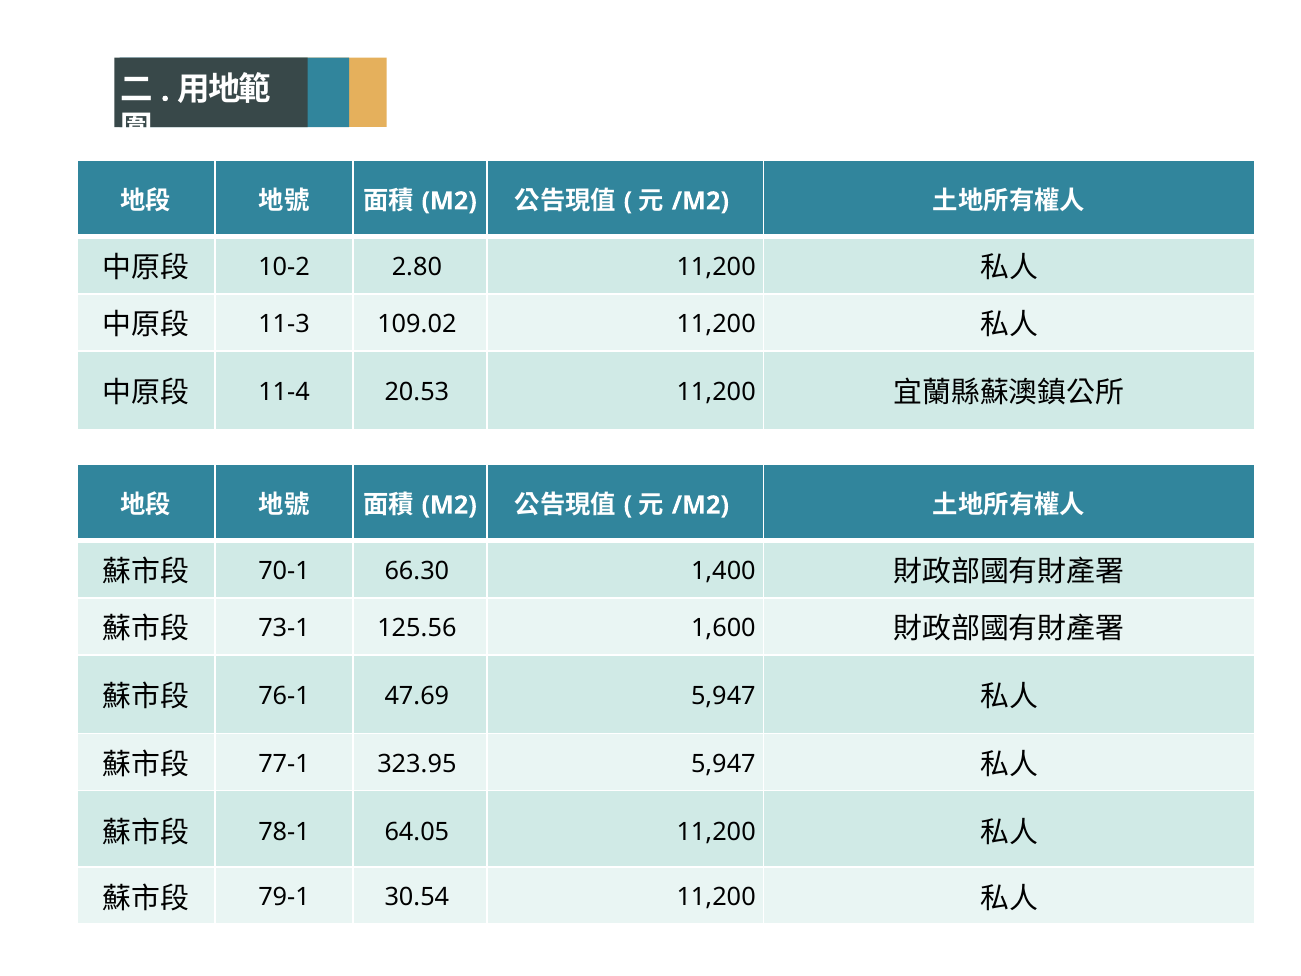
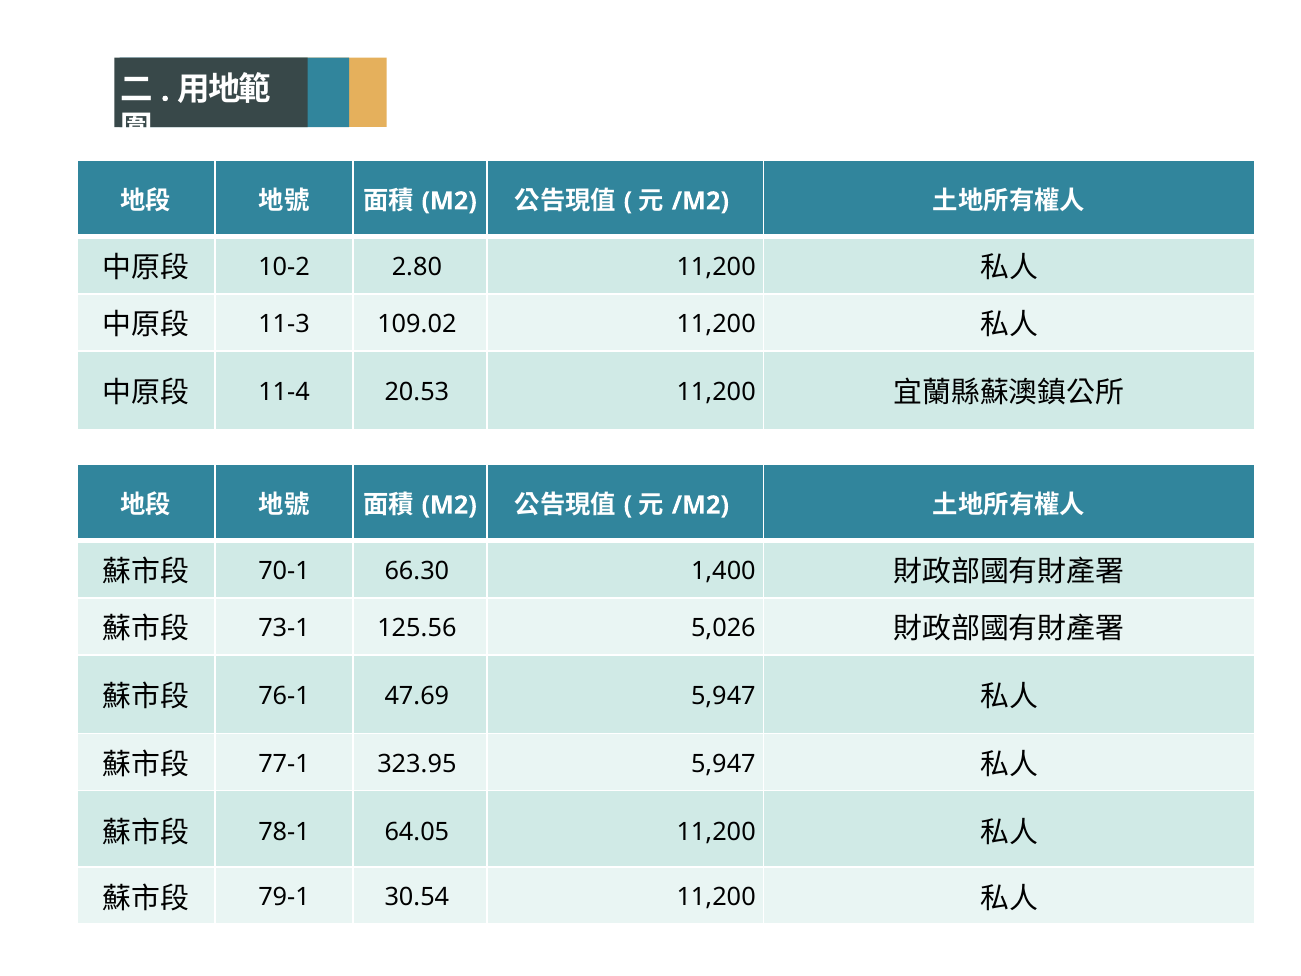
1,600: 1,600 -> 5,026
